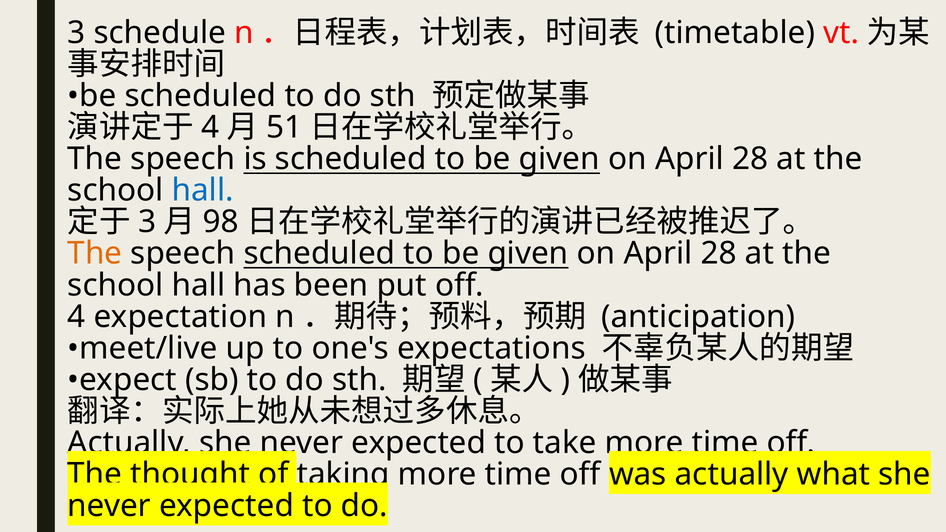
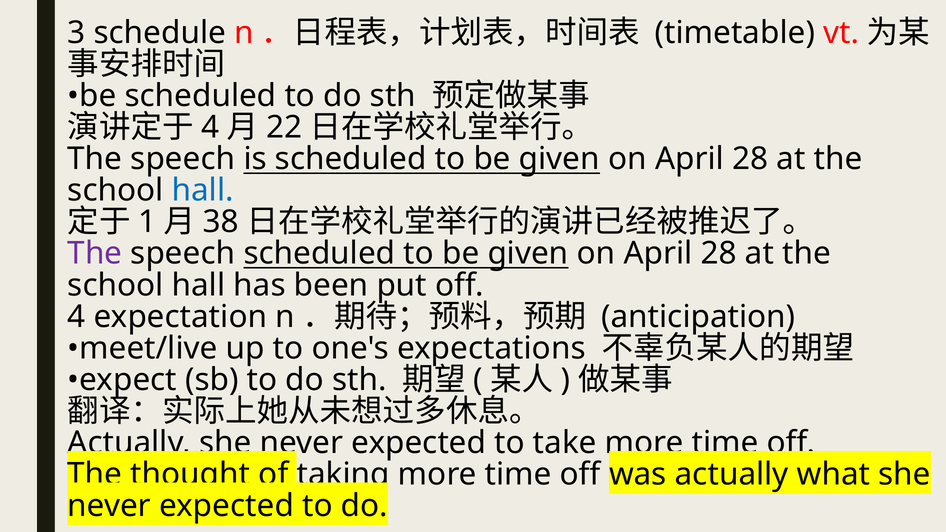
51: 51 -> 22
3 at (147, 222): 3 -> 1
98: 98 -> 38
The at (95, 254) colour: orange -> purple
